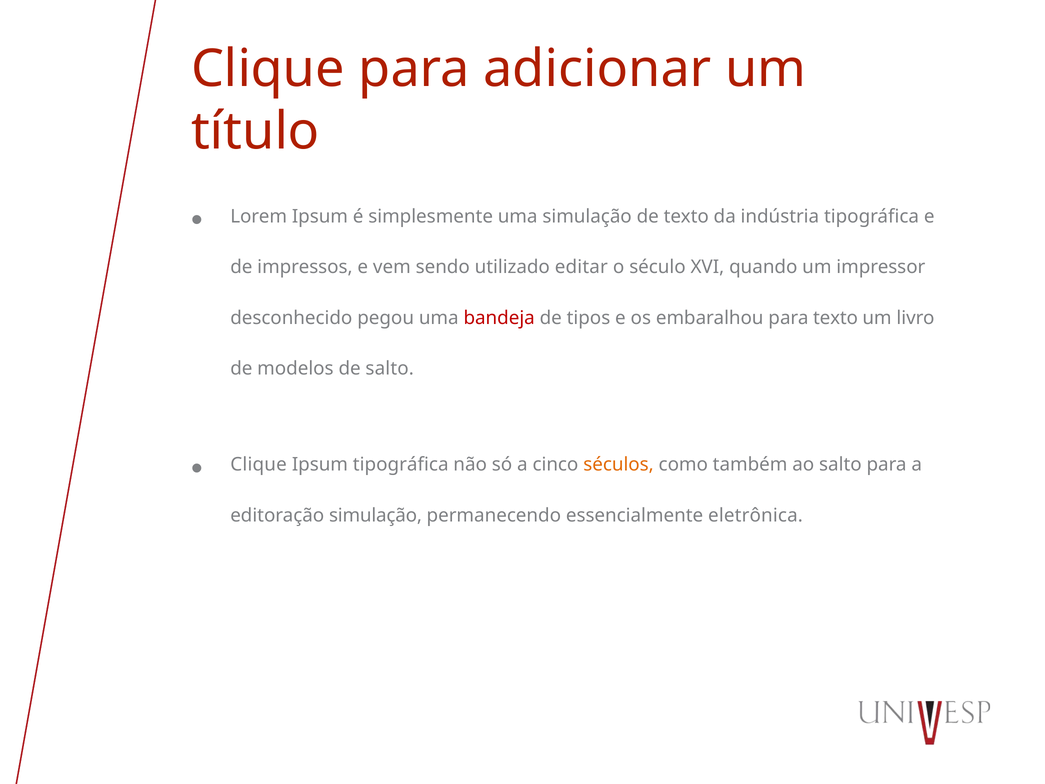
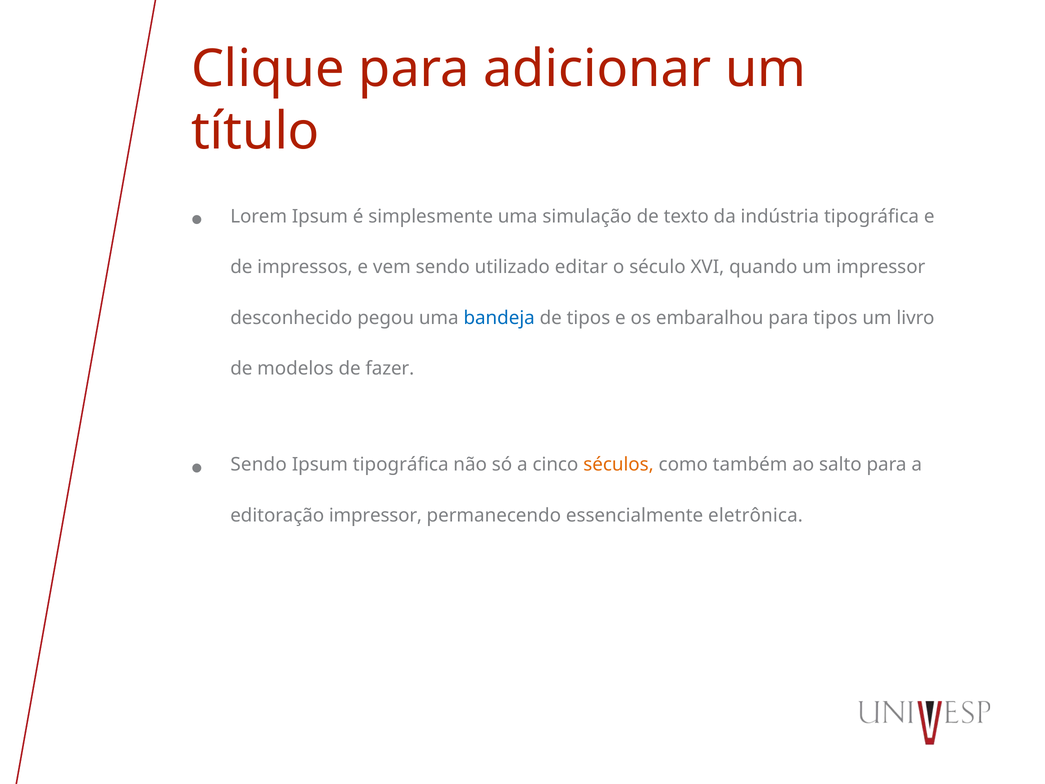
bandeja colour: red -> blue
para texto: texto -> tipos
de salto: salto -> fazer
Clique at (259, 465): Clique -> Sendo
editoração simulação: simulação -> impressor
